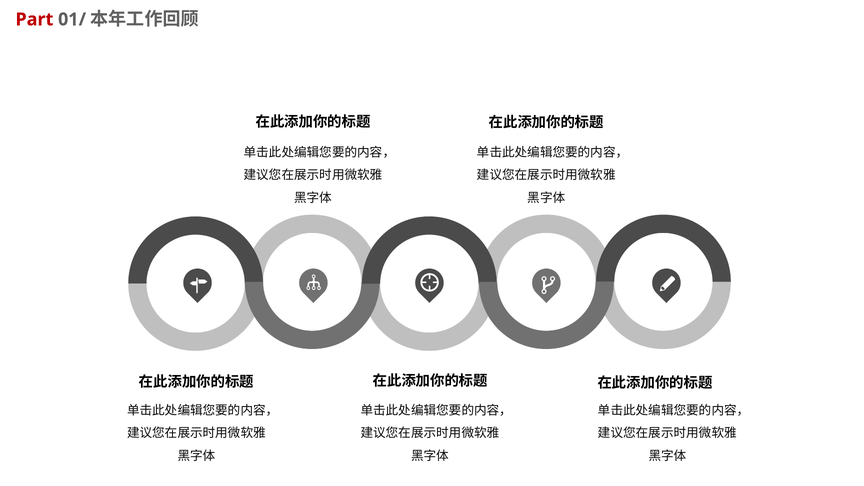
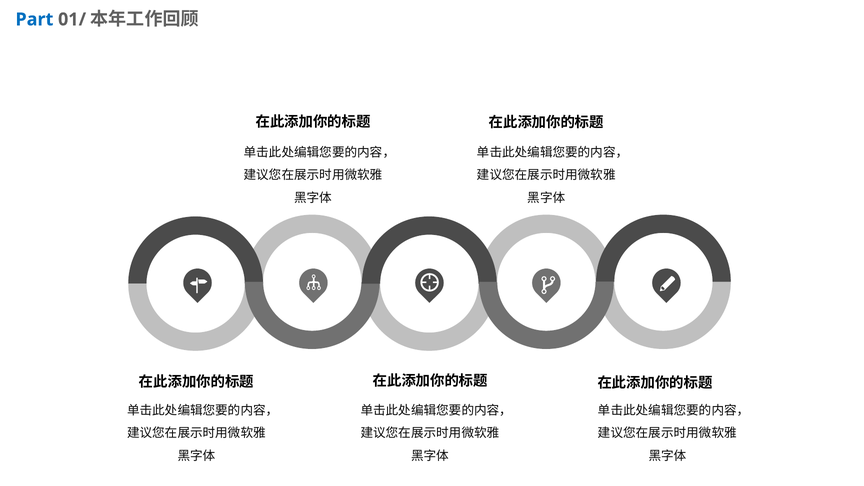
Part colour: red -> blue
